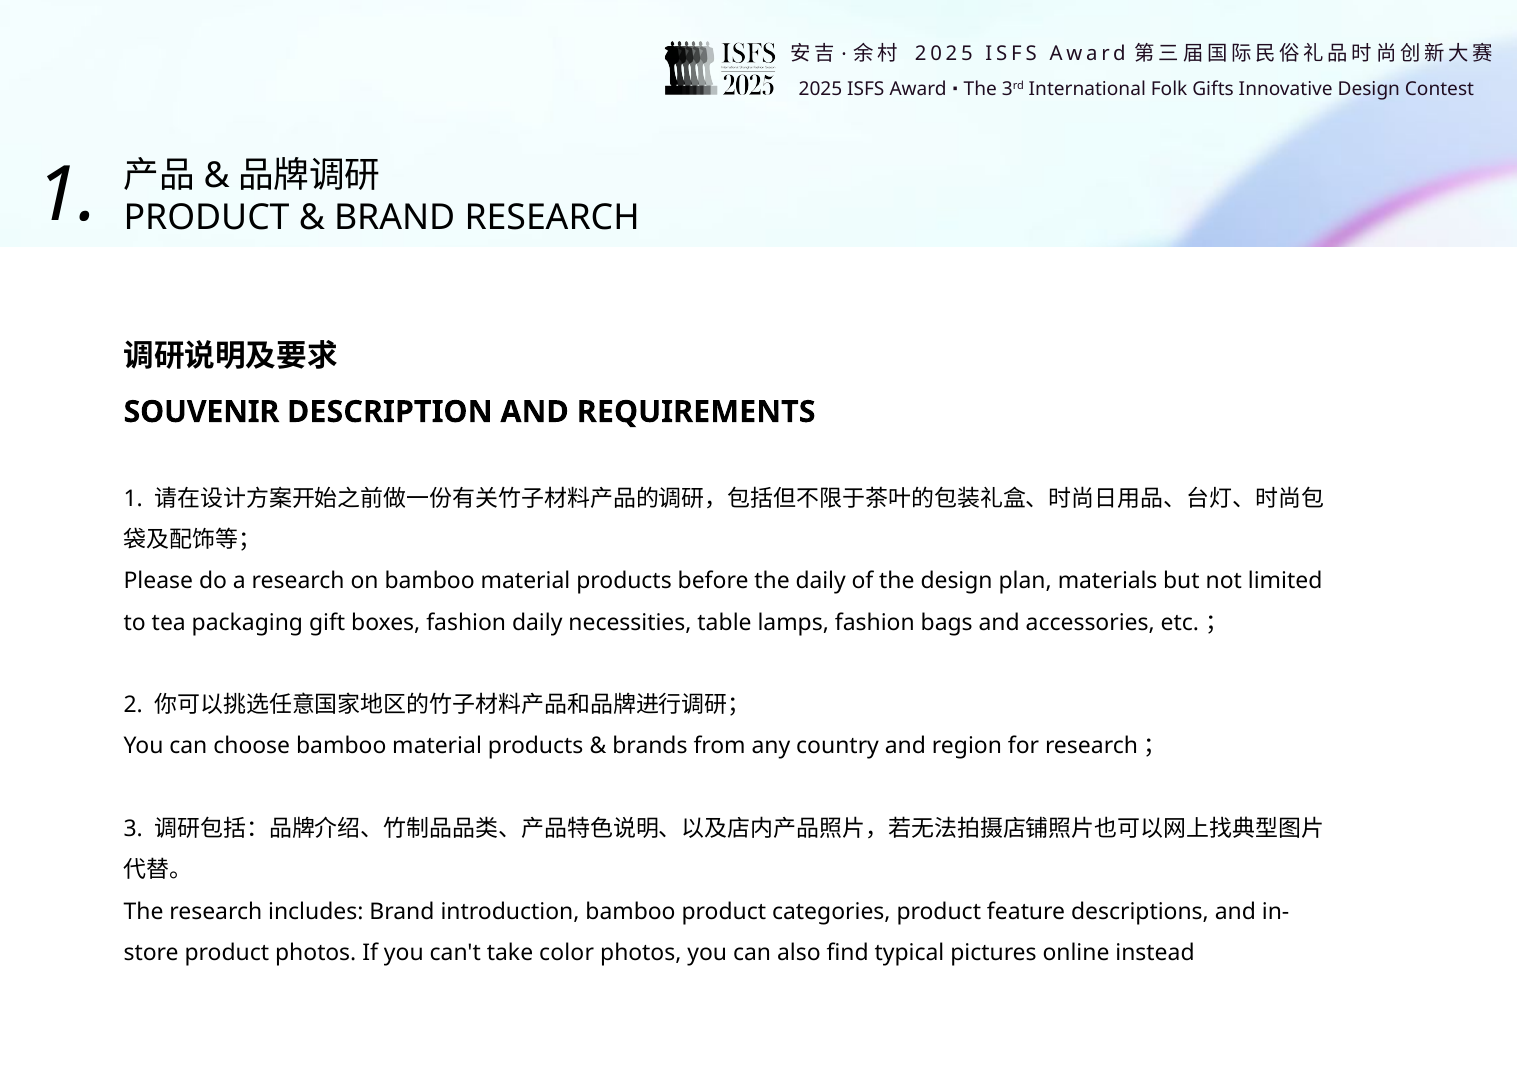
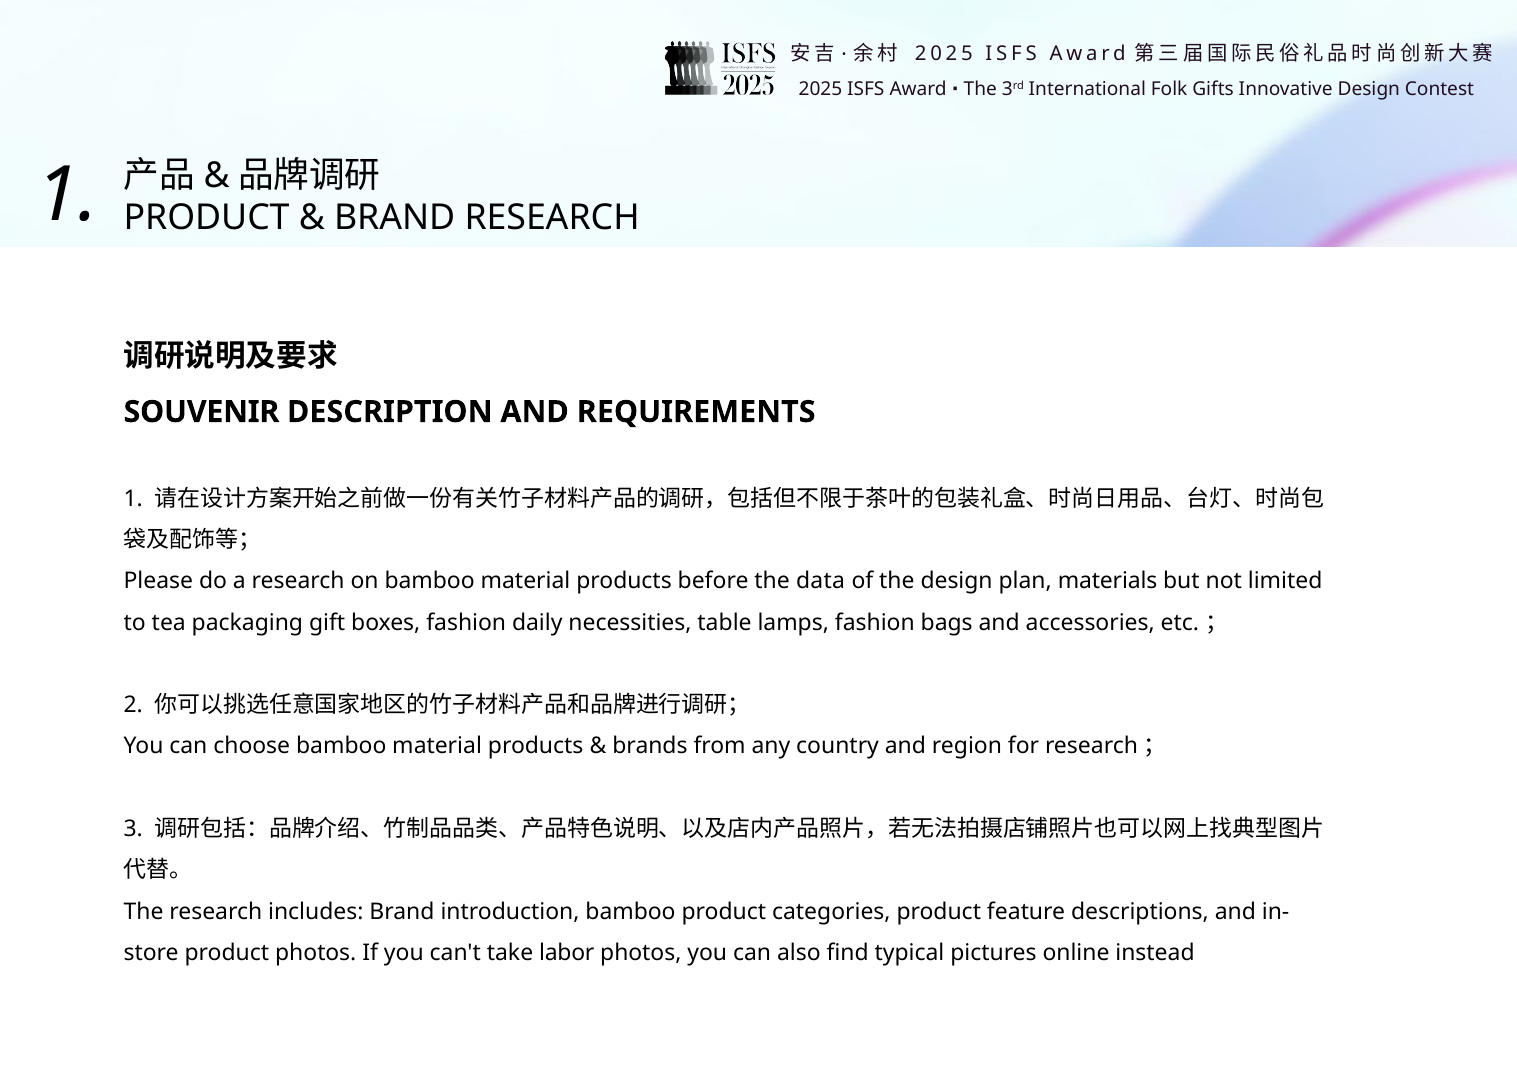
the daily: daily -> data
color: color -> labor
